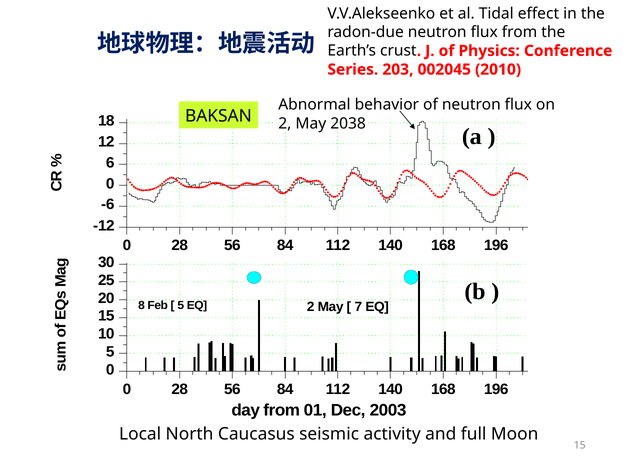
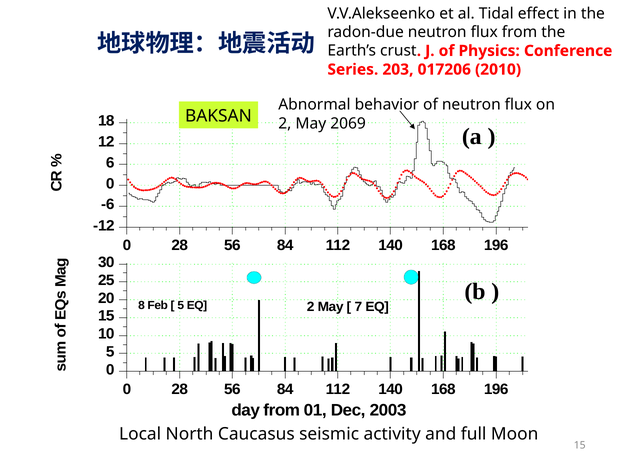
002045: 002045 -> 017206
2038: 2038 -> 2069
